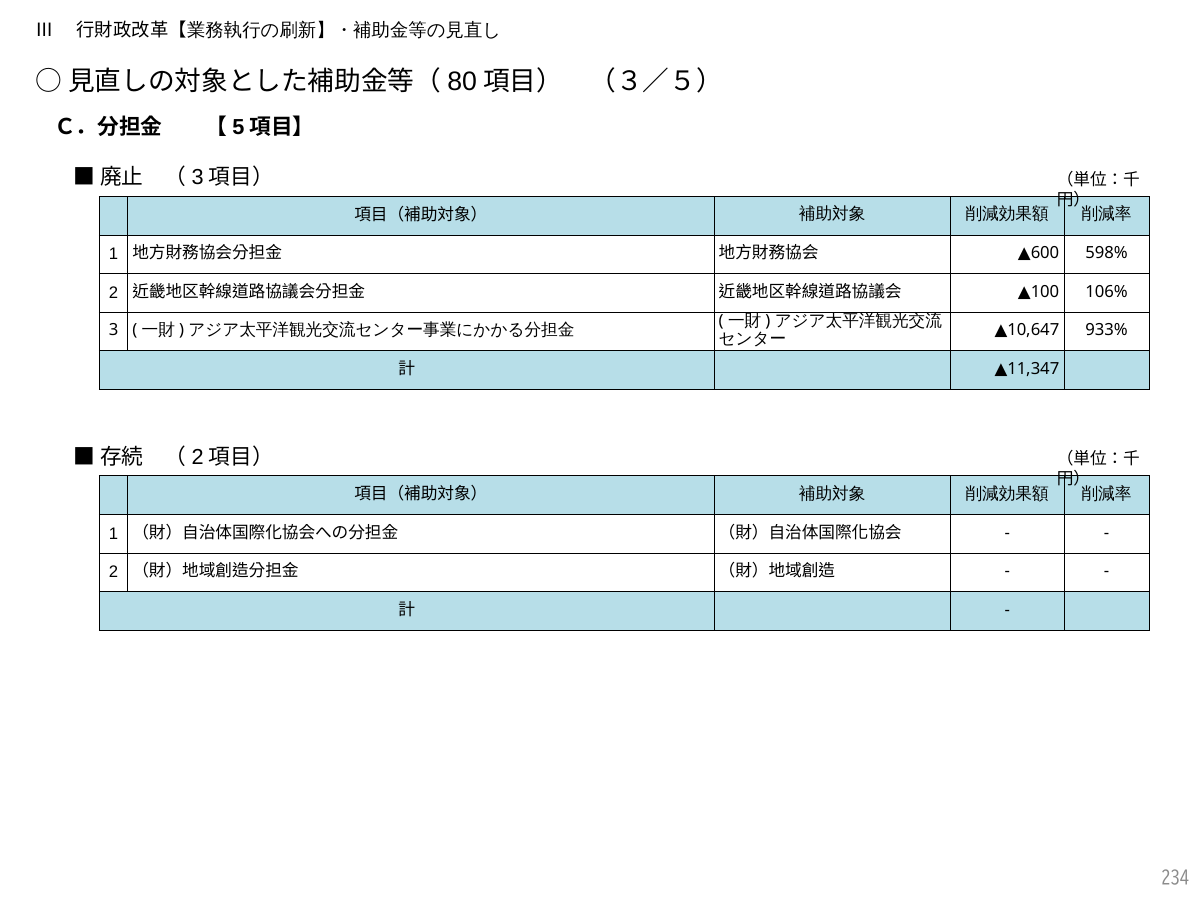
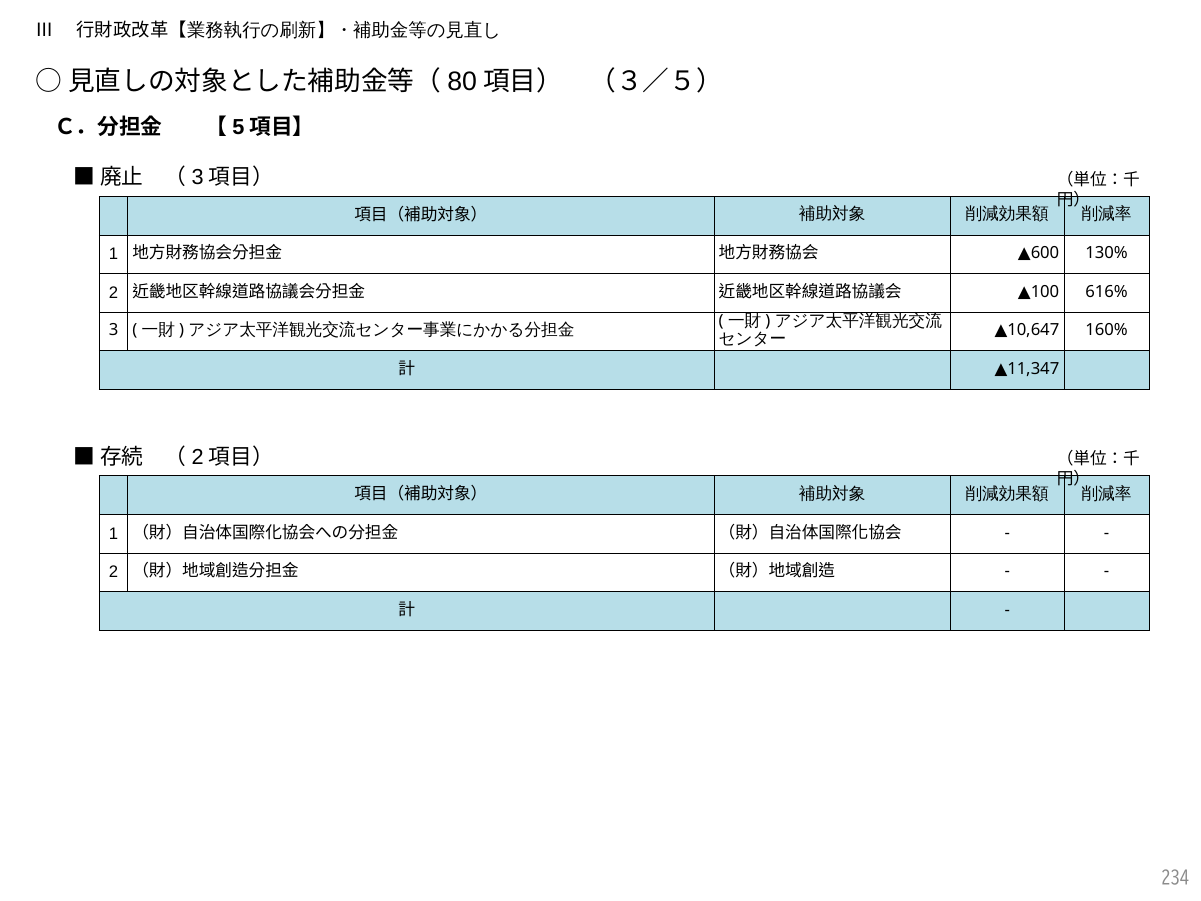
598%: 598% -> 130%
106%: 106% -> 616%
933%: 933% -> 160%
